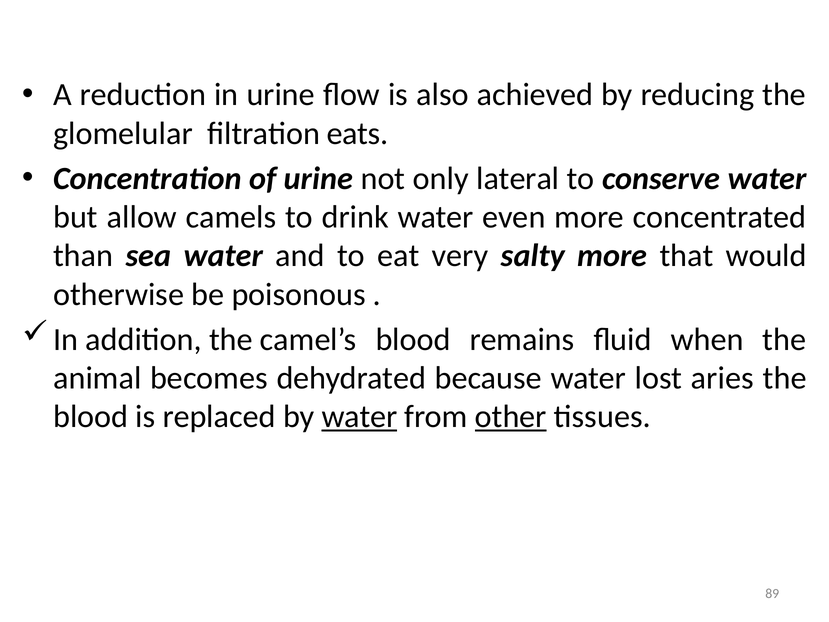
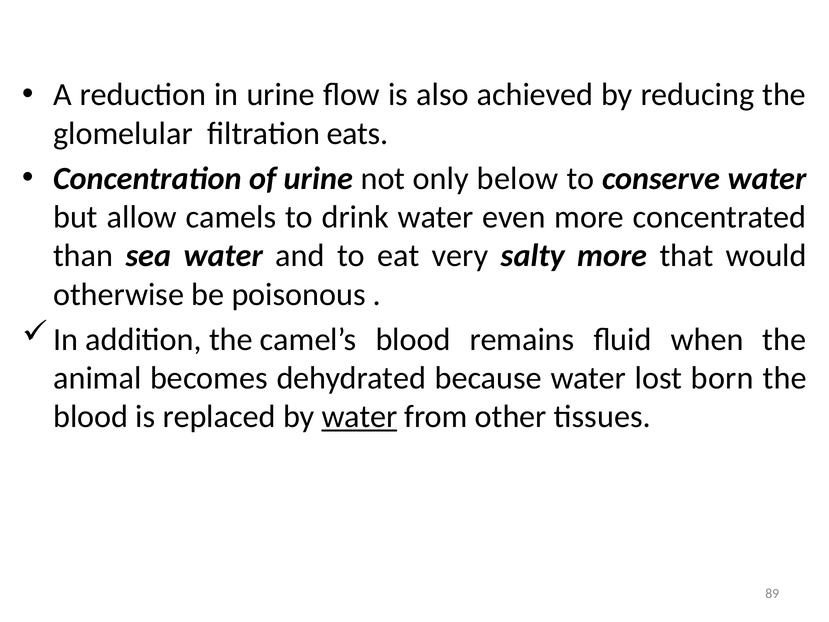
lateral: lateral -> below
aries: aries -> born
other underline: present -> none
